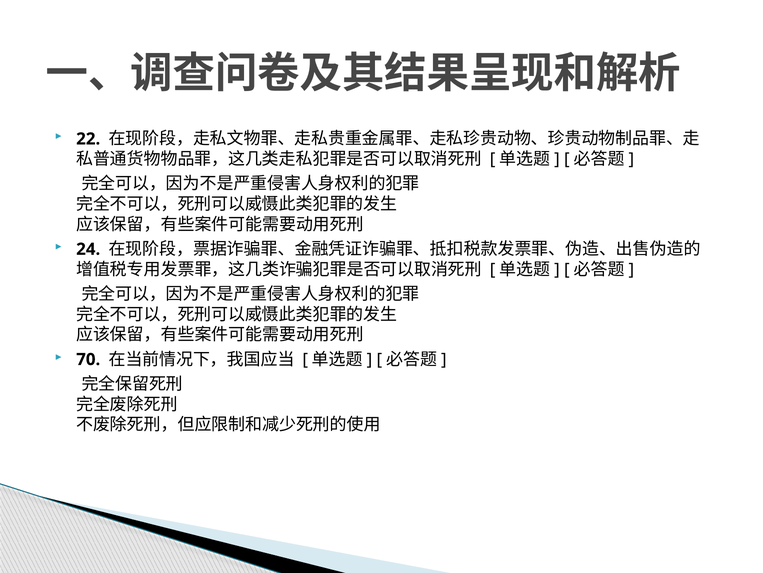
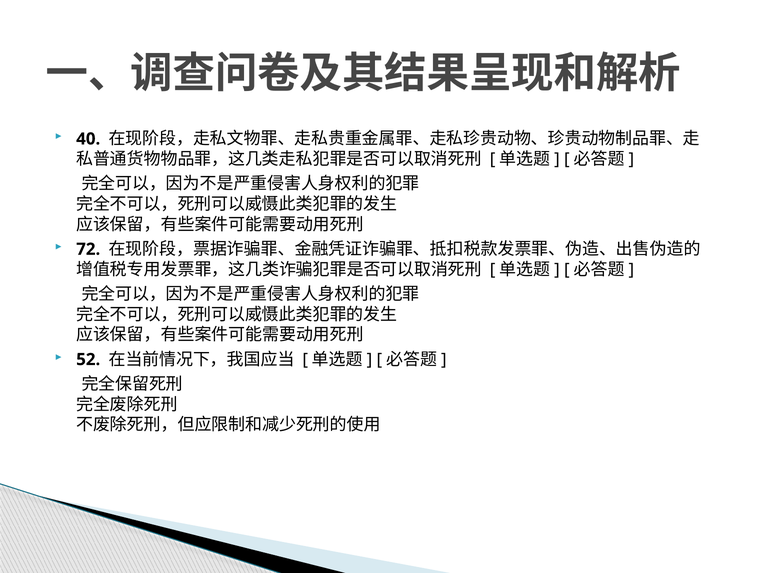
22: 22 -> 40
24: 24 -> 72
70: 70 -> 52
